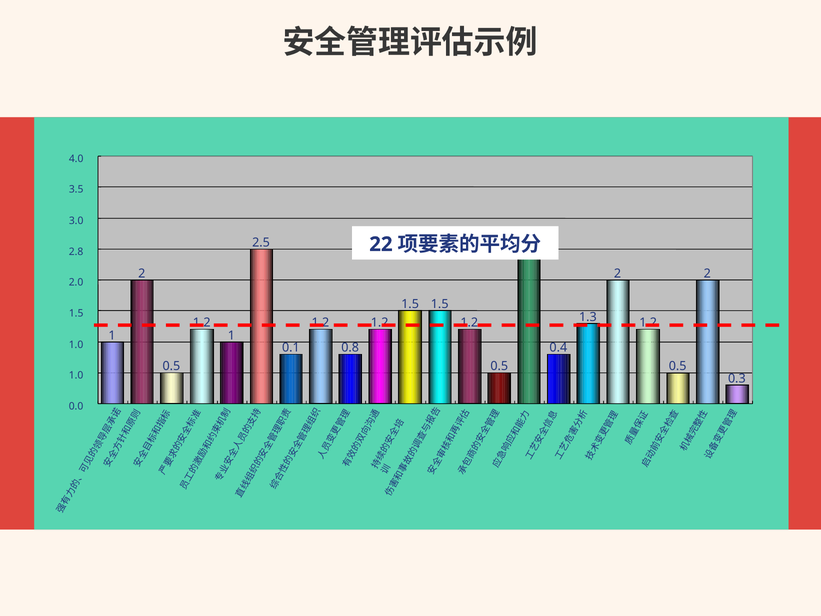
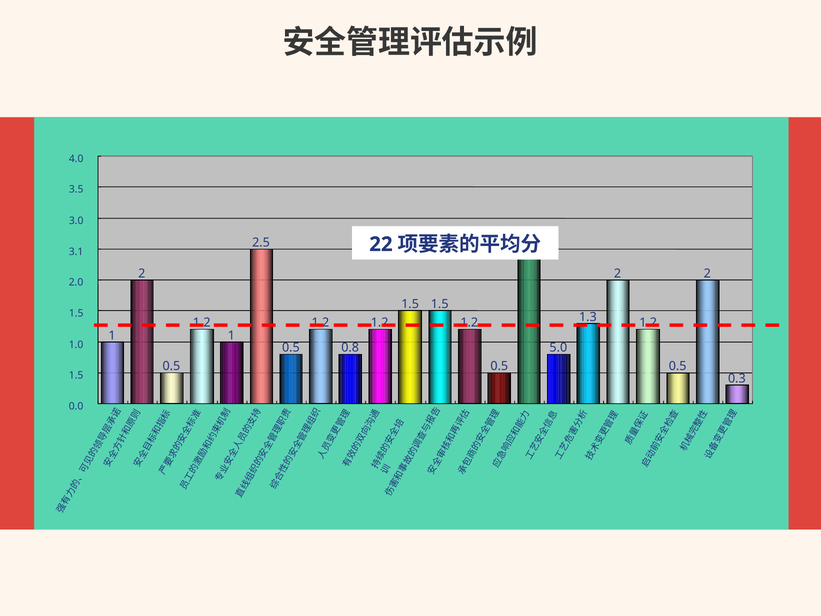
2.8: 2.8 -> 3.1
0.1 at (291, 347): 0.1 -> 0.5
0.4: 0.4 -> 5.0
1.0 at (76, 375): 1.0 -> 1.5
